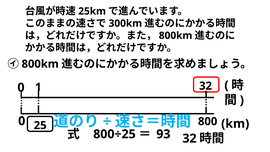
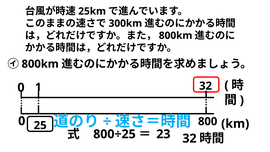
93: 93 -> 23
